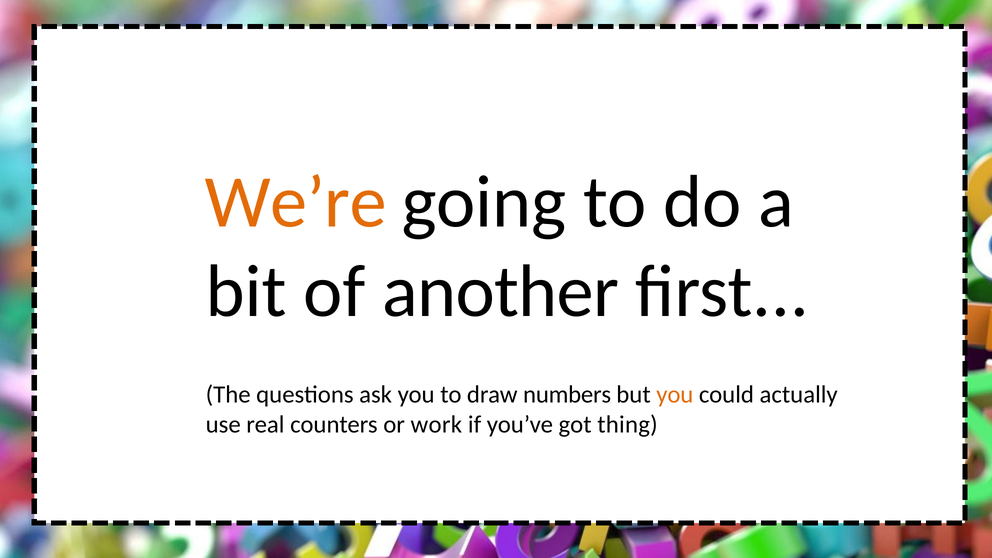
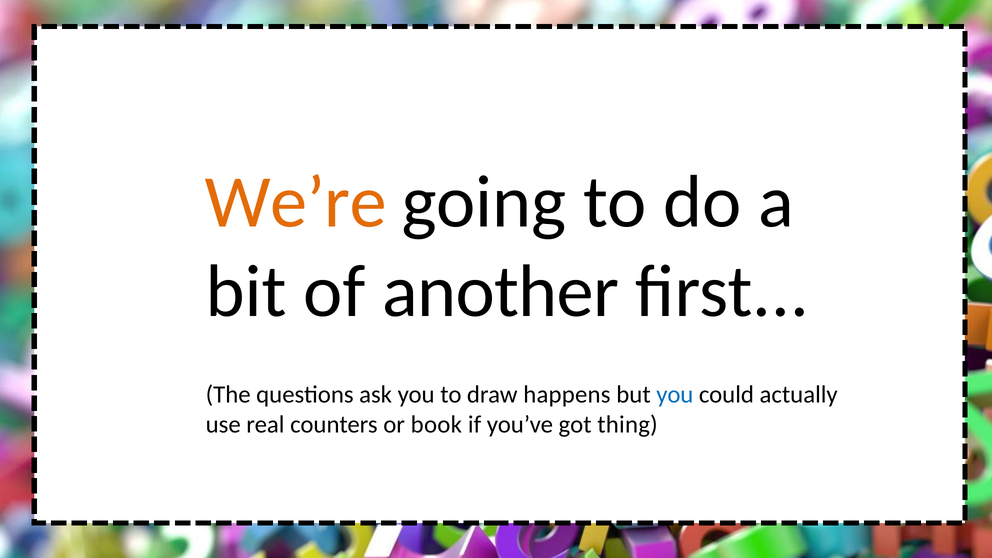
numbers: numbers -> happens
you at (675, 395) colour: orange -> blue
work: work -> book
